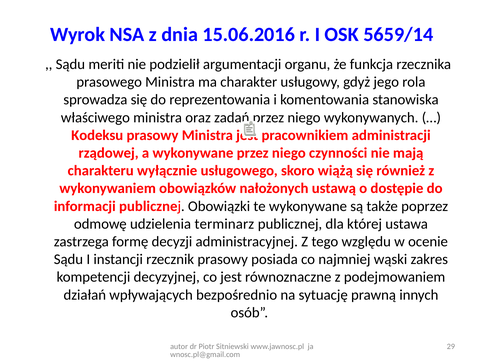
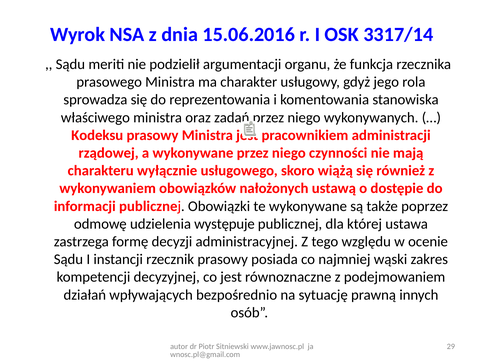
5659/14: 5659/14 -> 3317/14
terminarz: terminarz -> występuje
